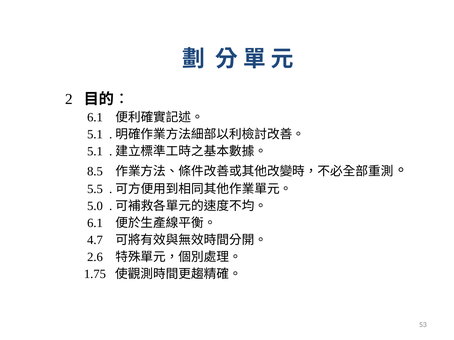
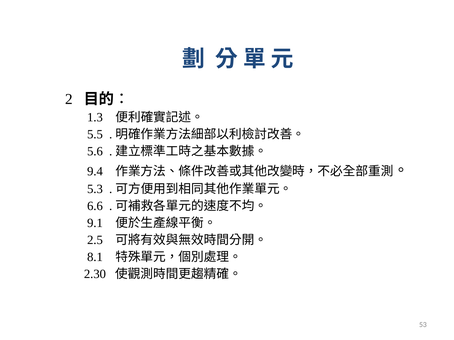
6.1 at (95, 118): 6.1 -> 1.3
5.1 at (95, 135): 5.1 -> 5.5
5.1 at (95, 152): 5.1 -> 5.6
8.5: 8.5 -> 9.4
5.5: 5.5 -> 5.3
5.0: 5.0 -> 6.6
6.1 at (95, 223): 6.1 -> 9.1
4.7: 4.7 -> 2.5
2.6: 2.6 -> 8.1
1.75: 1.75 -> 2.30
